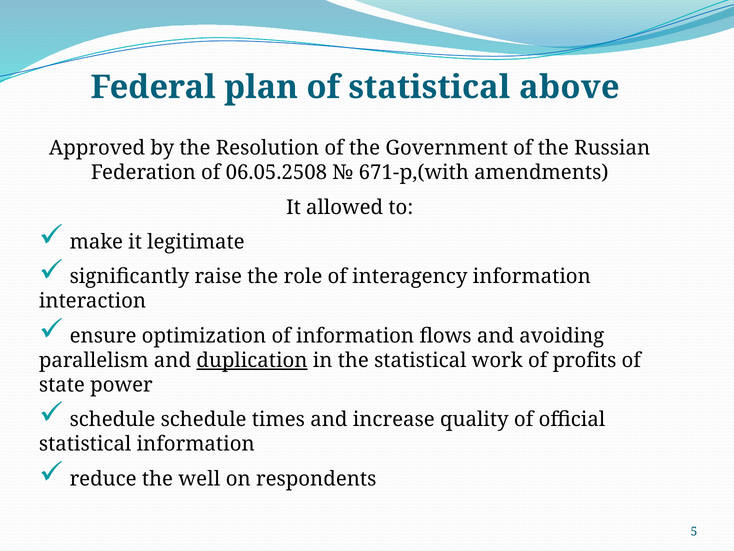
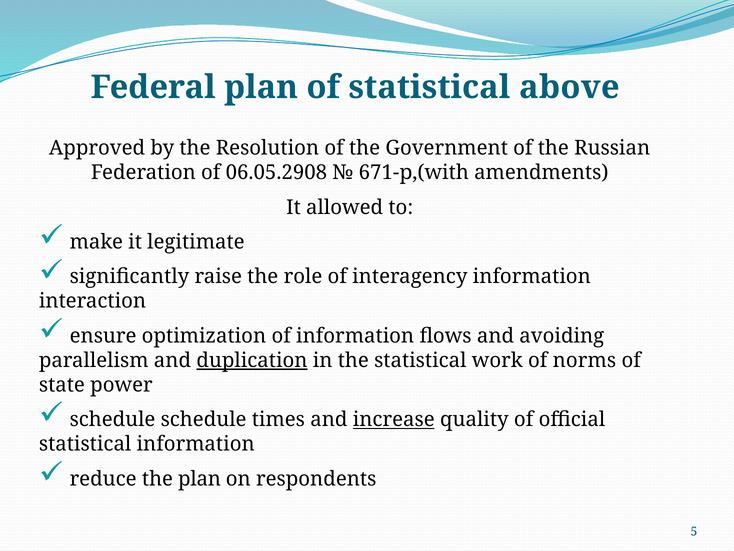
06.05.2508: 06.05.2508 -> 06.05.2908
profits: profits -> norms
increase underline: none -> present
the well: well -> plan
